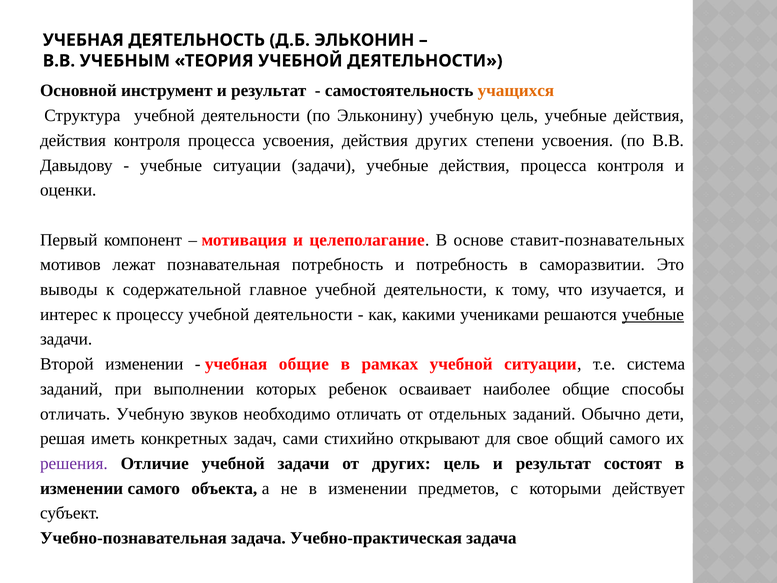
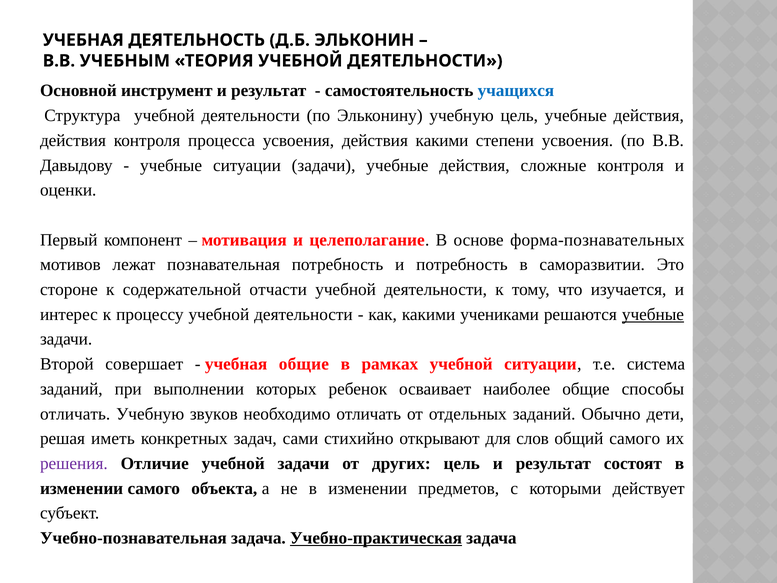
учащихся colour: orange -> blue
действия других: других -> какими
действия процесса: процесса -> сложные
ставит-познавательных: ставит-познавательных -> форма-познавательных
выводы: выводы -> стороне
главное: главное -> отчасти
Второй изменении: изменении -> совершает
свое: свое -> слов
Учебно-практическая underline: none -> present
